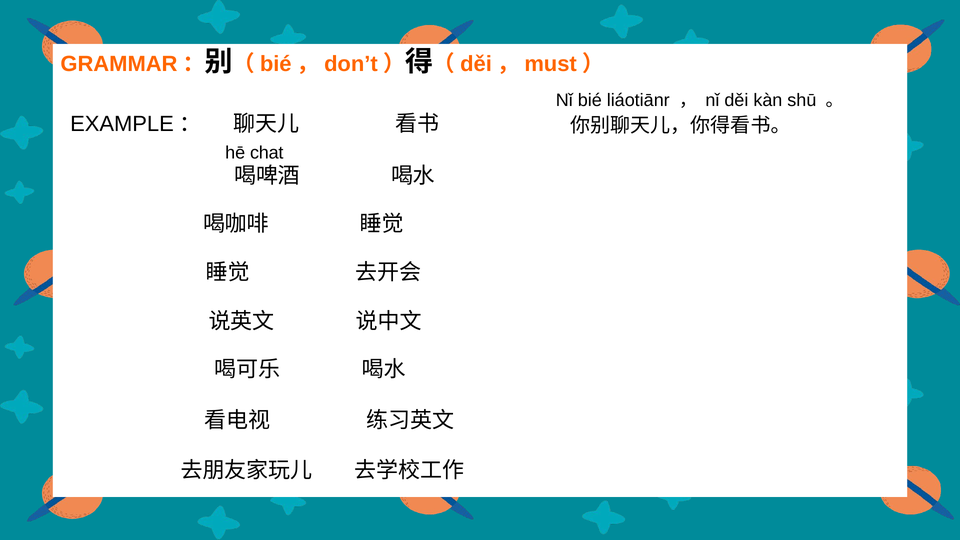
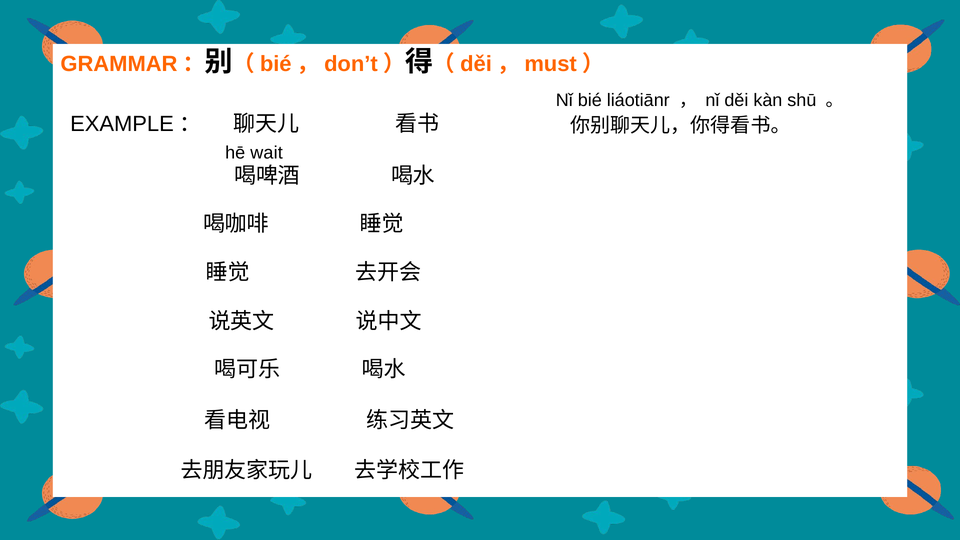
chat: chat -> wait
